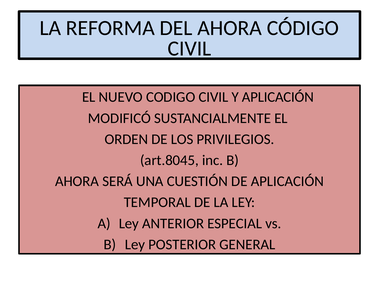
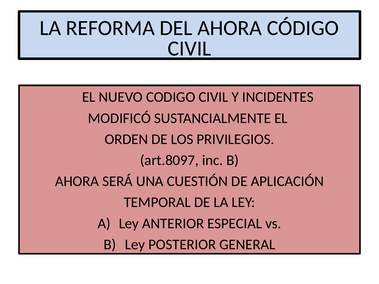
Y APLICACIÓN: APLICACIÓN -> INCIDENTES
art.8045: art.8045 -> art.8097
